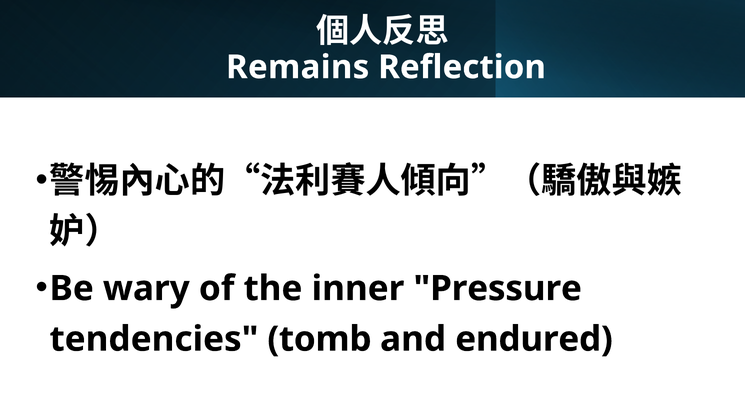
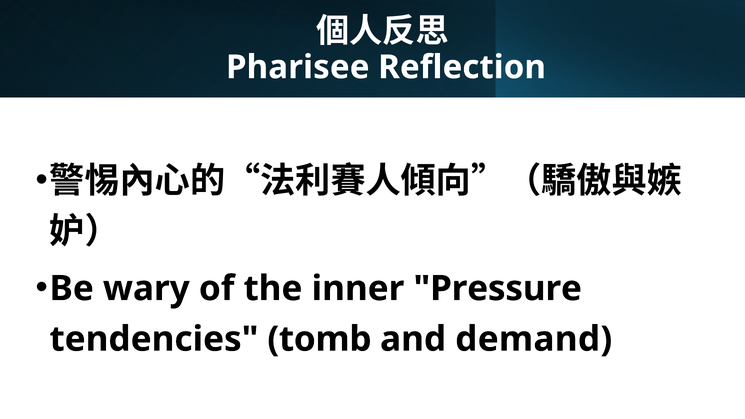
Remains: Remains -> Pharisee
endured: endured -> demand
